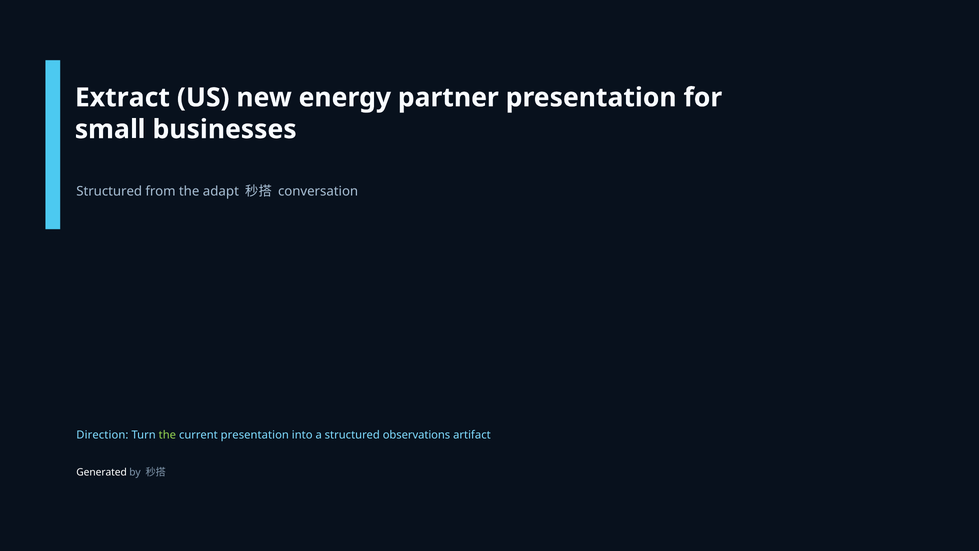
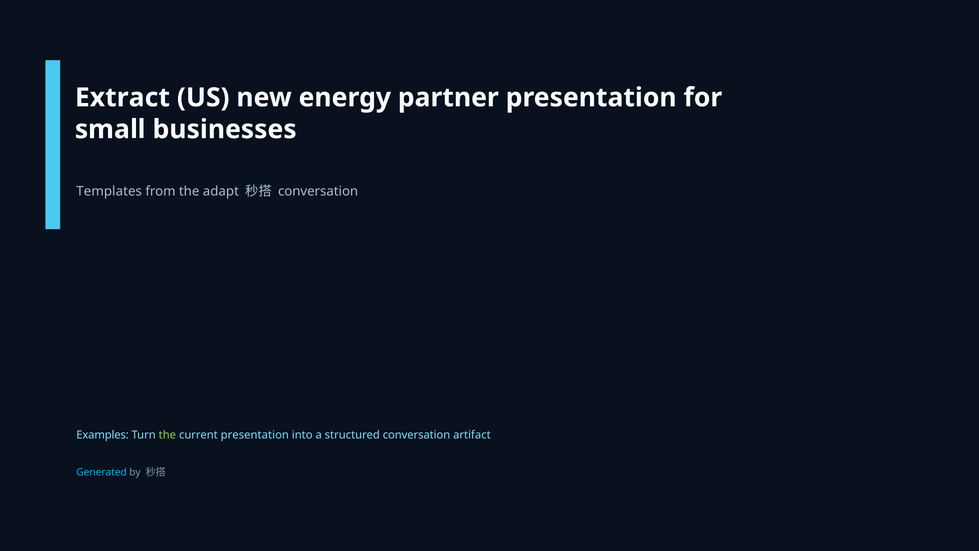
Structured at (109, 191): Structured -> Templates
Direction: Direction -> Examples
structured observations: observations -> conversation
Generated colour: white -> light blue
